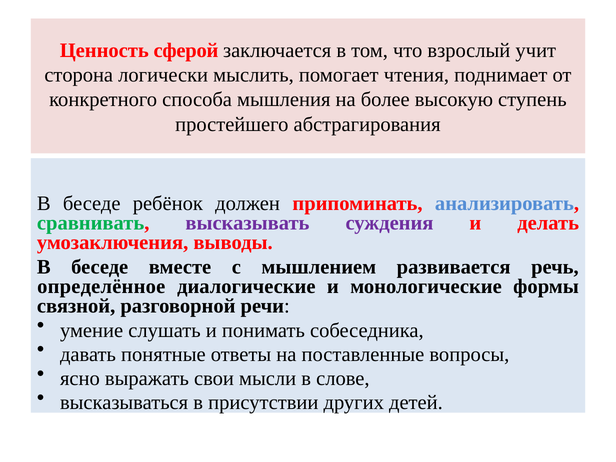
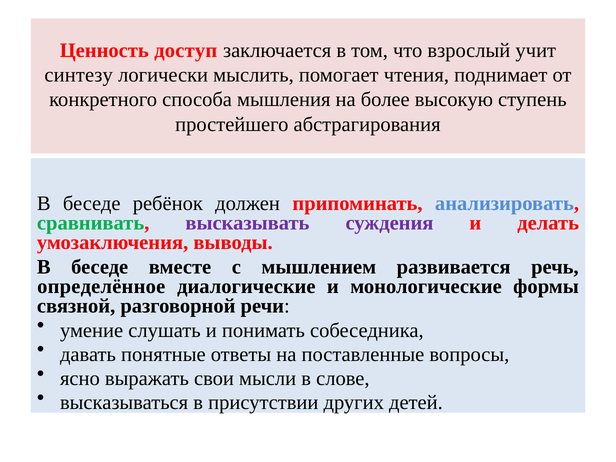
сферой: сферой -> доступ
сторона: сторона -> синтезу
